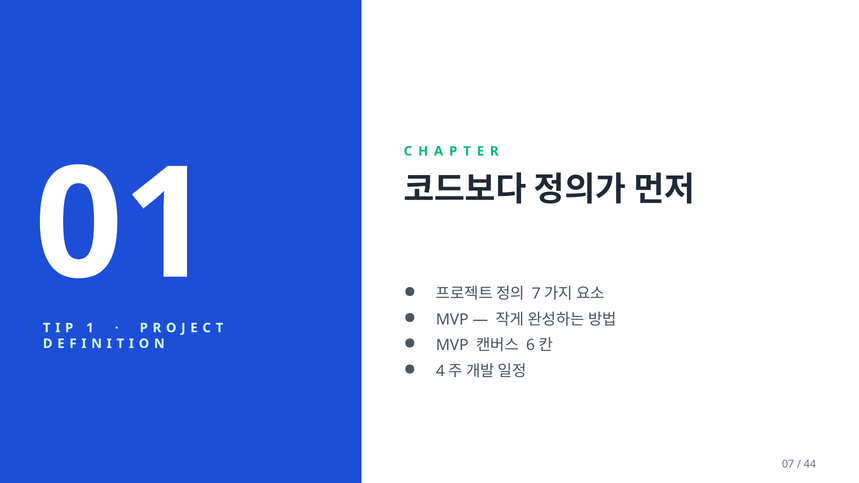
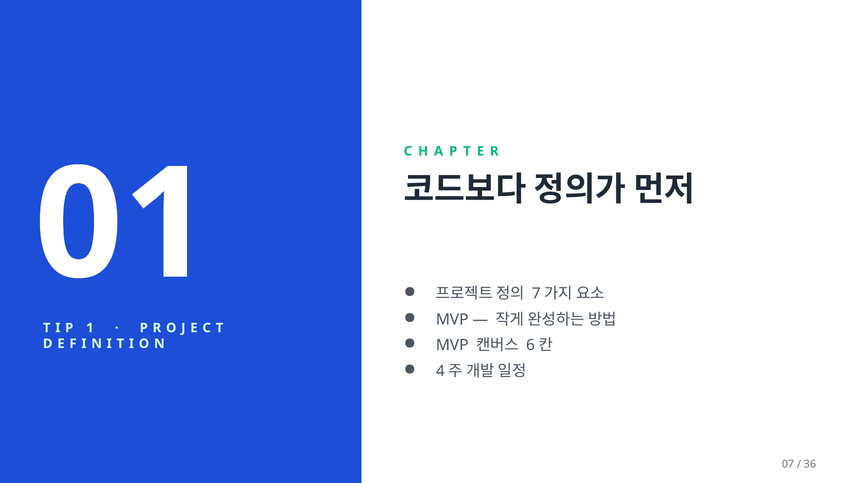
44: 44 -> 36
